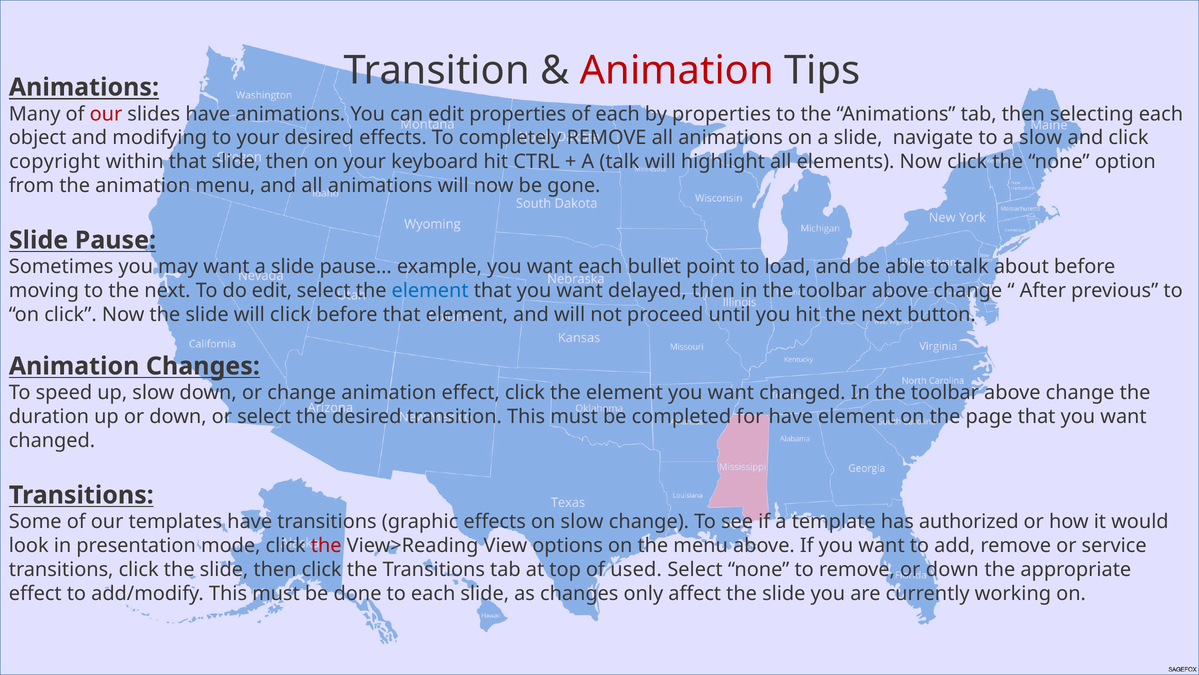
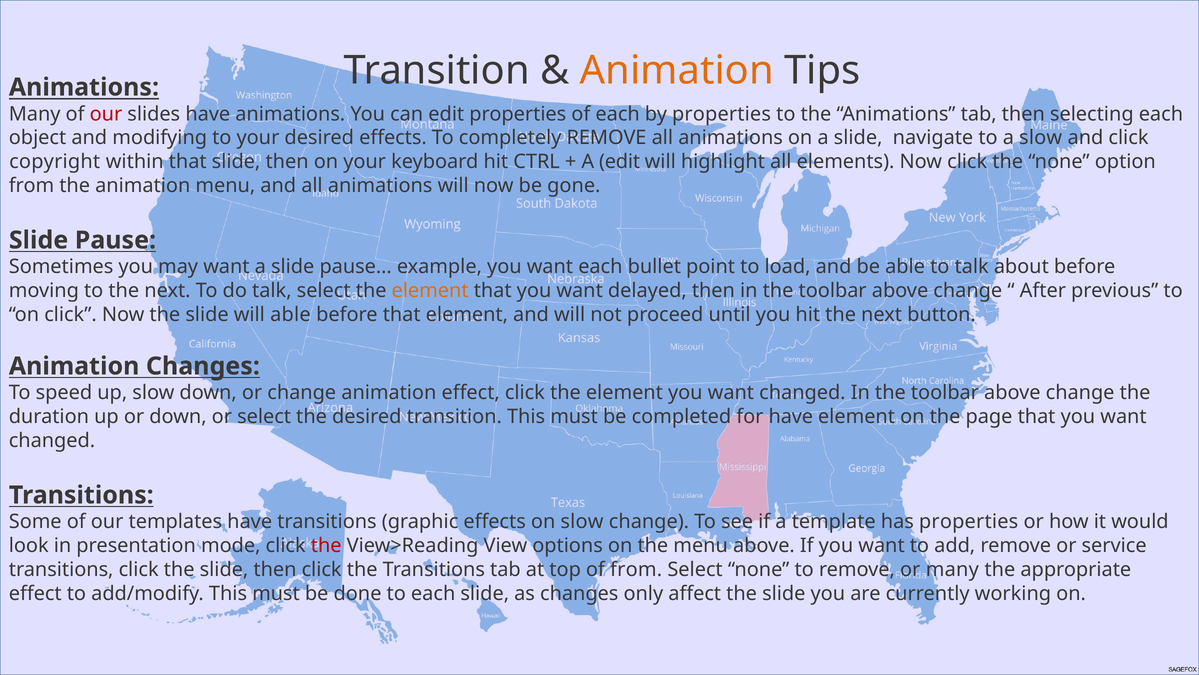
Animation at (677, 71) colour: red -> orange
A talk: talk -> edit
do edit: edit -> talk
element at (430, 291) colour: blue -> orange
will click: click -> able
has authorized: authorized -> properties
of used: used -> from
remove or down: down -> many
